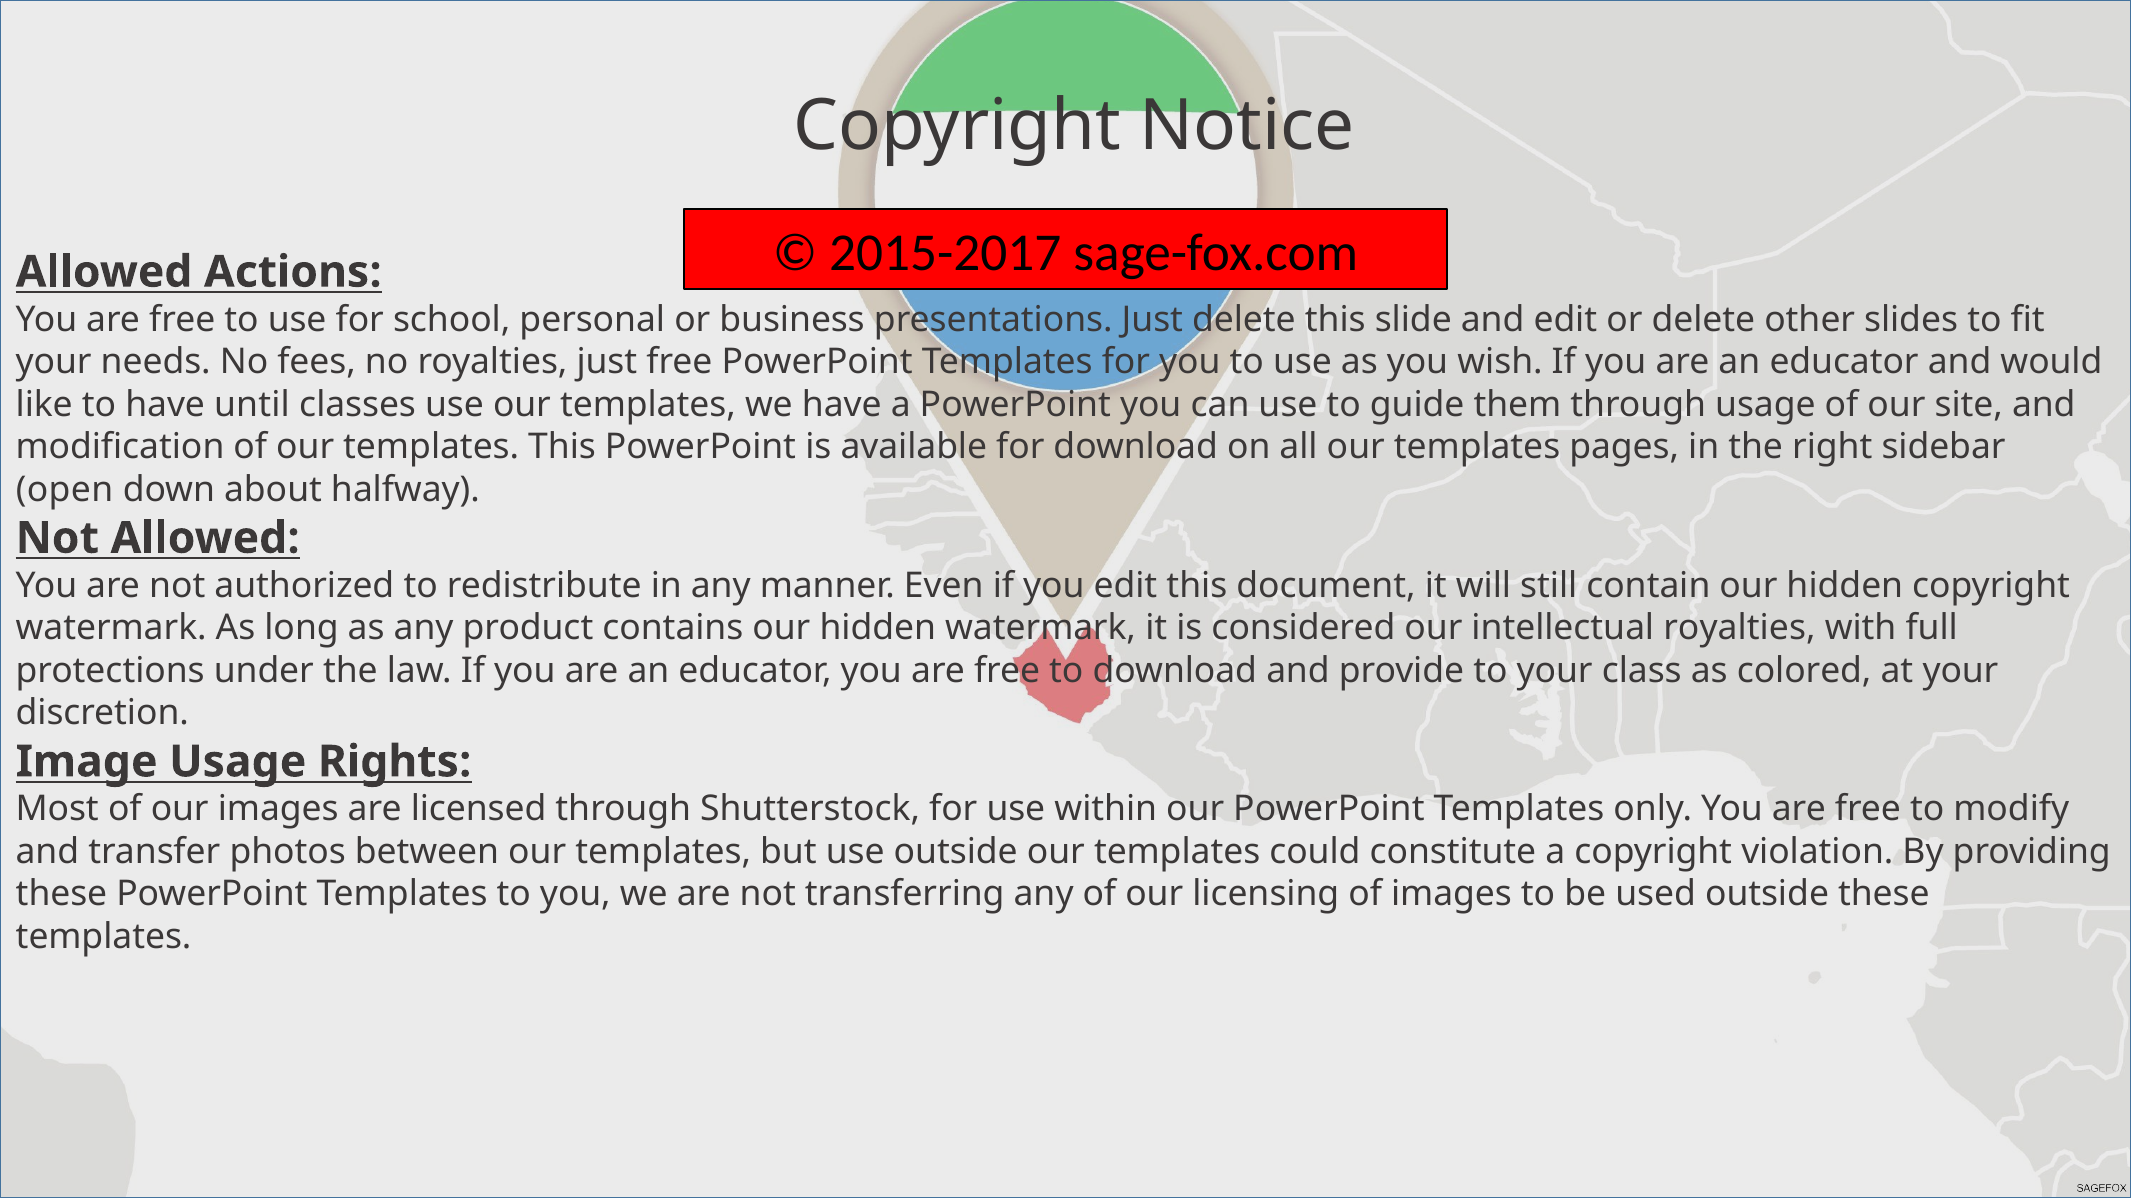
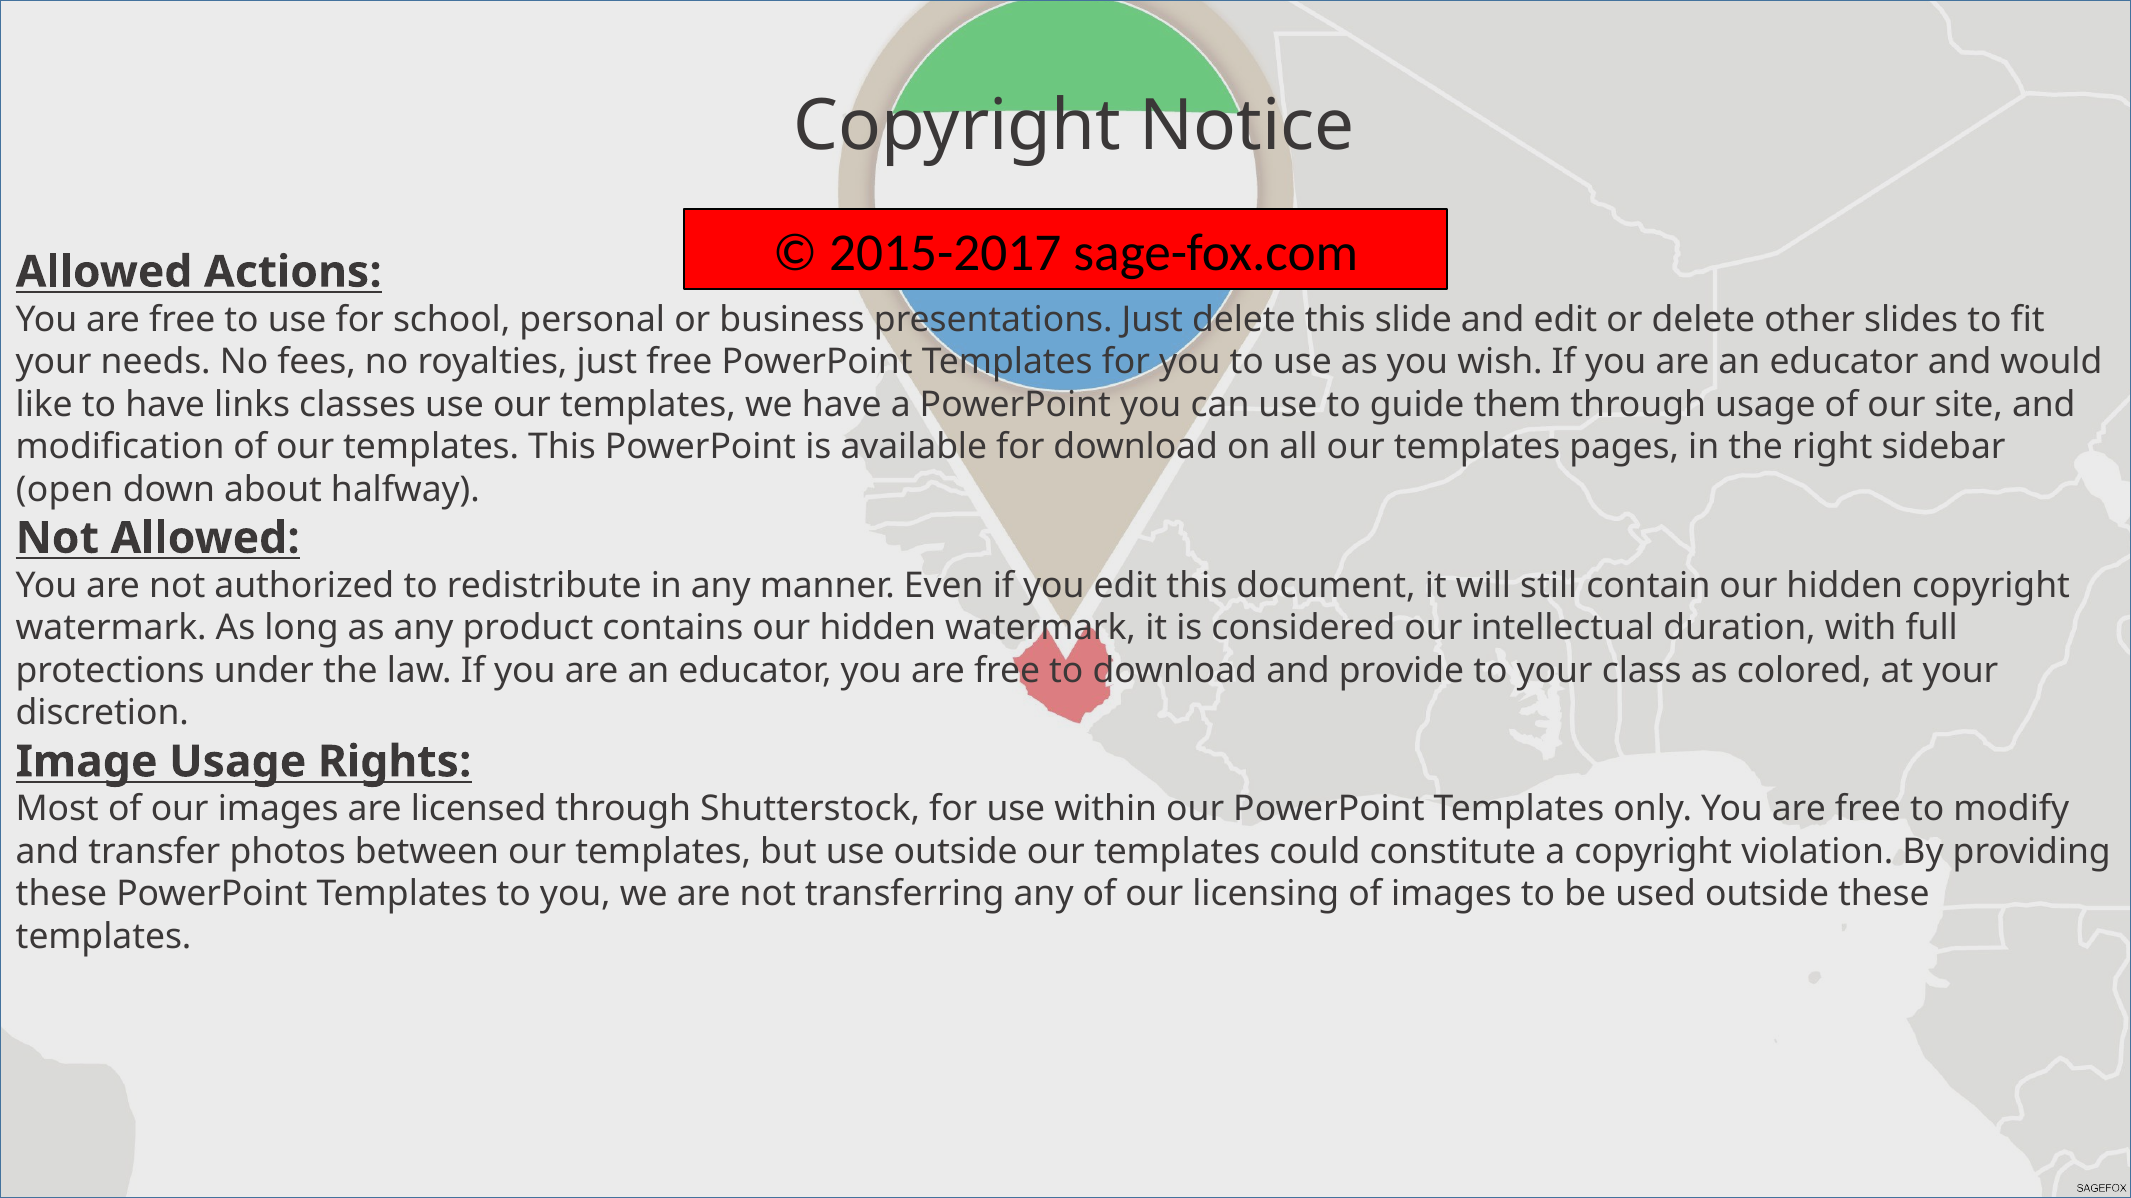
until: until -> links
intellectual royalties: royalties -> duration
